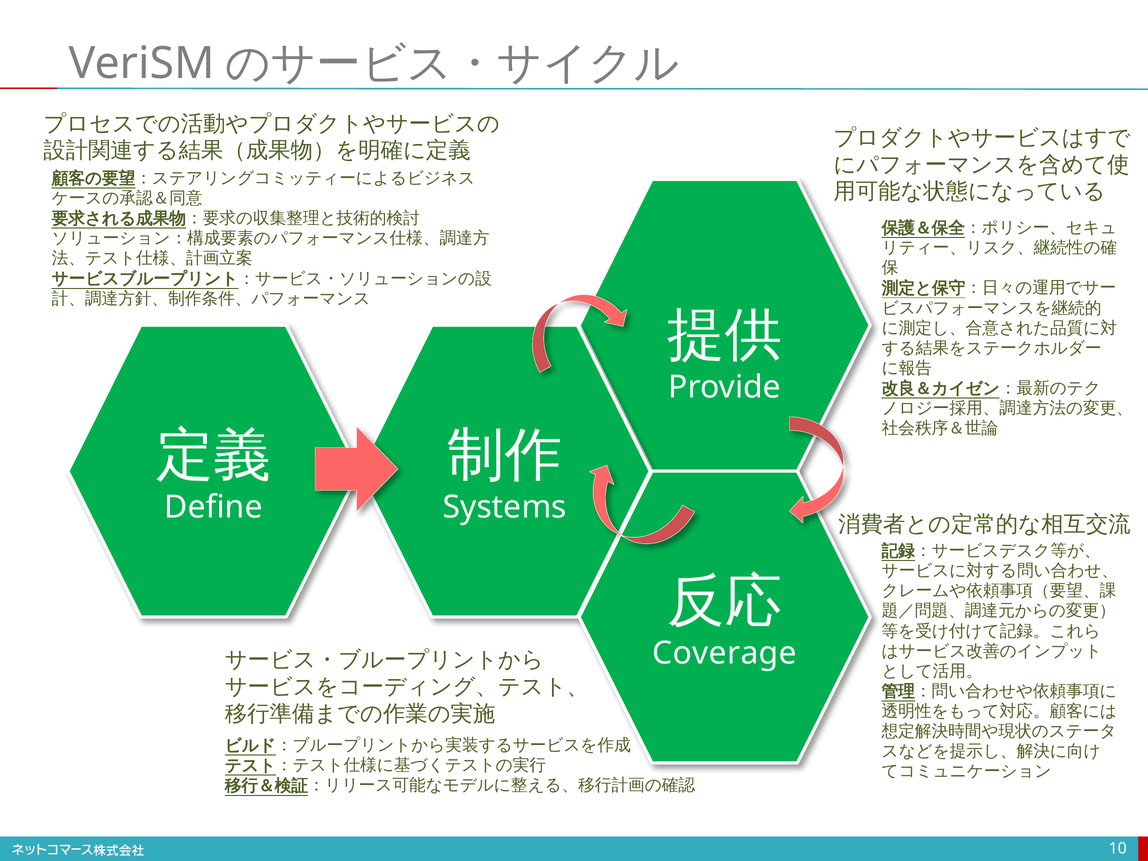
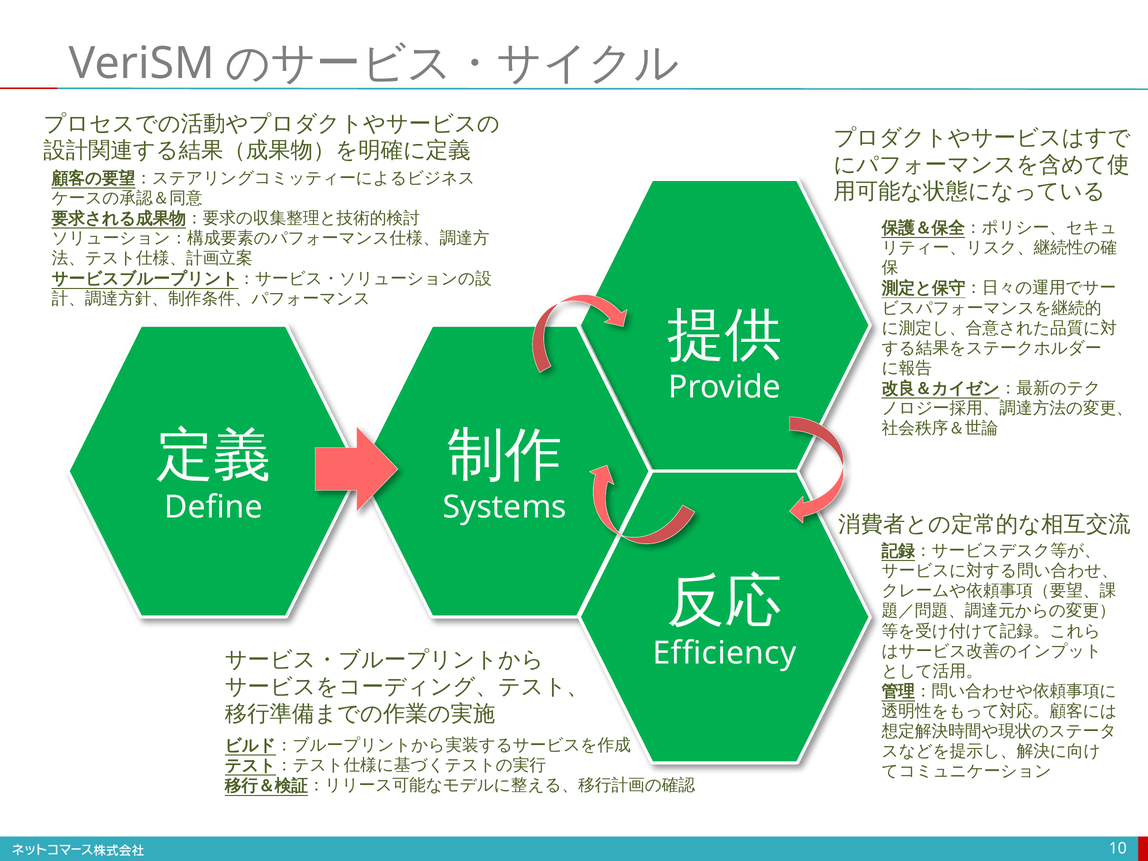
Coverage: Coverage -> Efficiency
